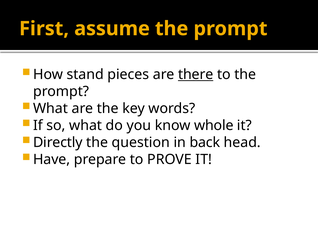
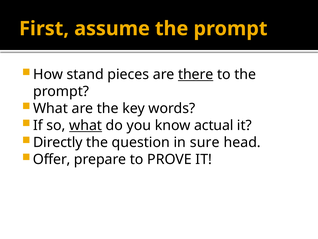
what at (86, 125) underline: none -> present
whole: whole -> actual
back: back -> sure
Have: Have -> Offer
